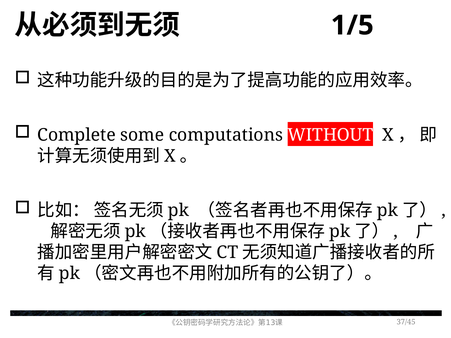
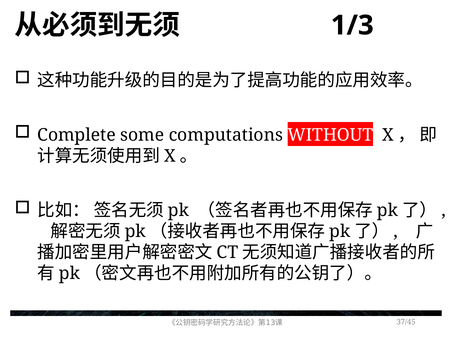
1/5: 1/5 -> 1/3
